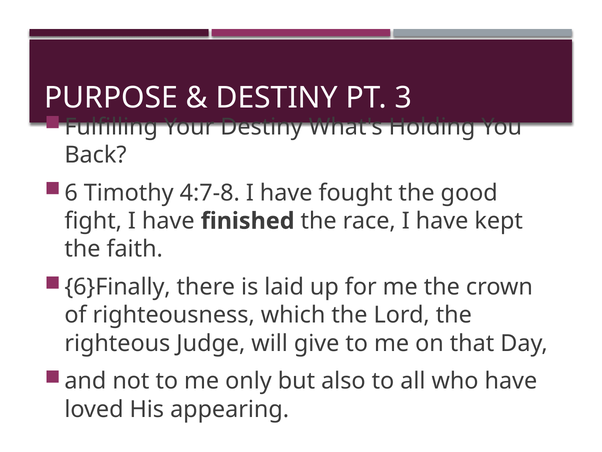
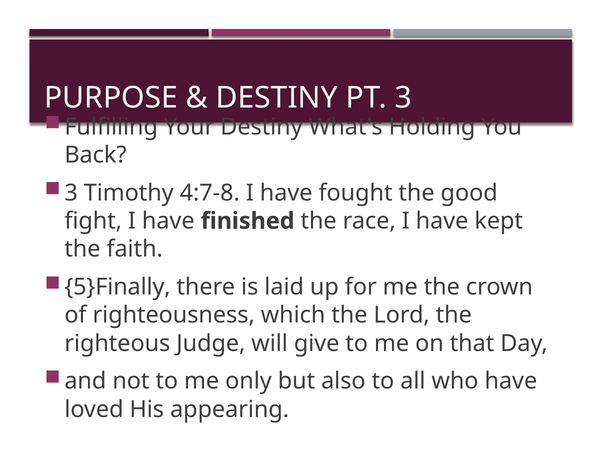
6 at (71, 193): 6 -> 3
6}Finally: 6}Finally -> 5}Finally
